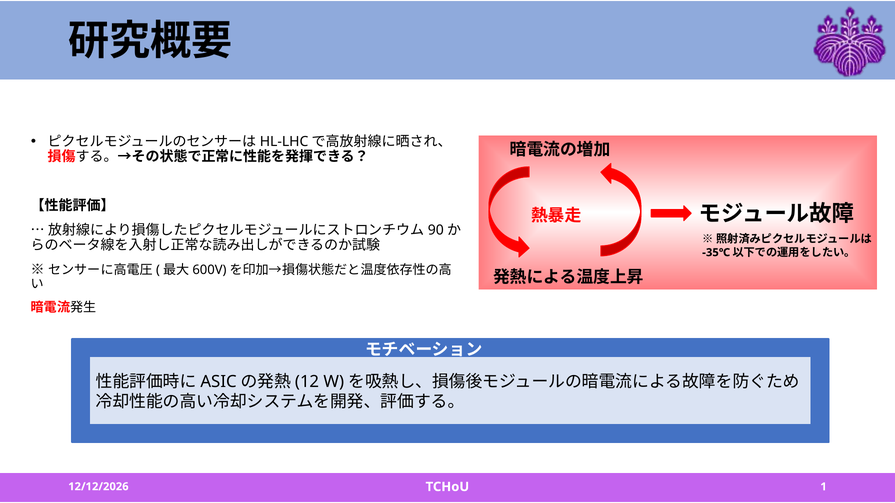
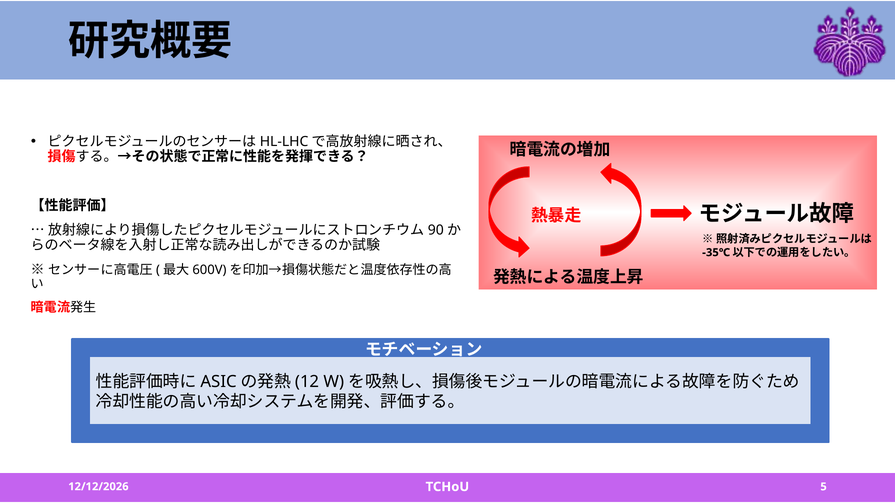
1: 1 -> 5
